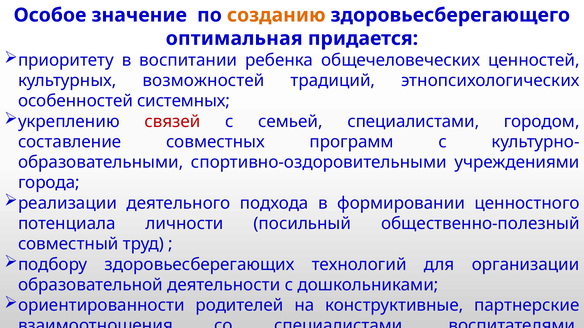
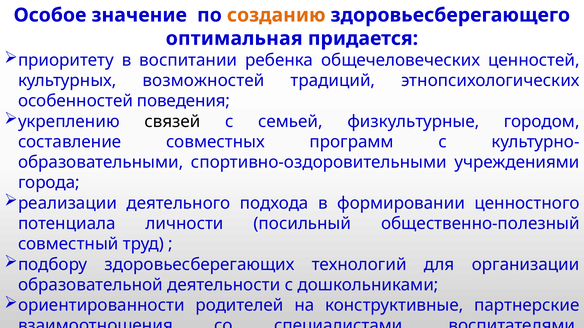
системных: системных -> поведения
связей colour: red -> black
семьей специалистами: специалистами -> физкультурные
